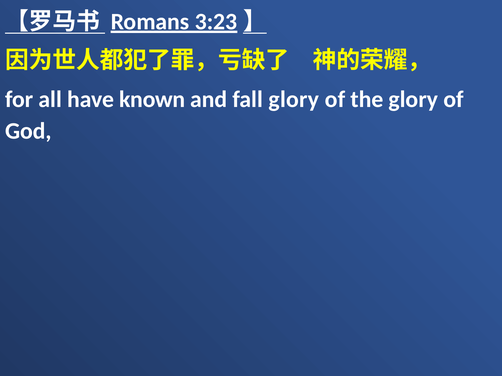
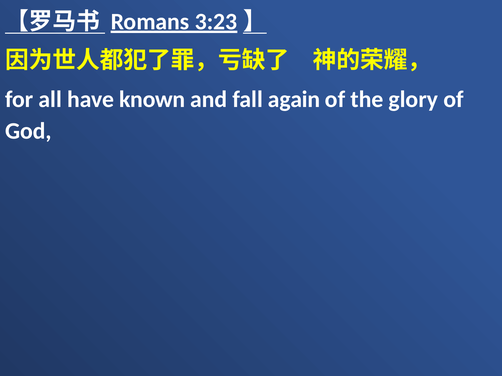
fall glory: glory -> again
